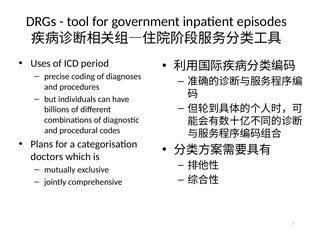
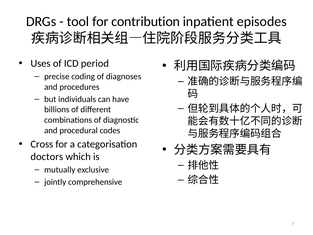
government: government -> contribution
Plans: Plans -> Cross
